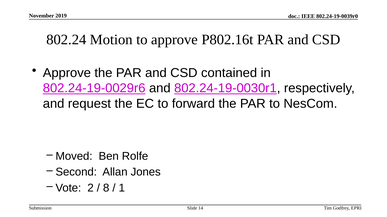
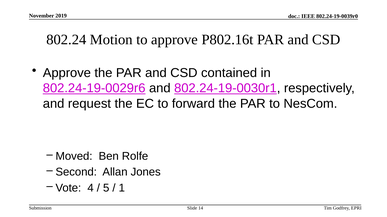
2: 2 -> 4
8: 8 -> 5
